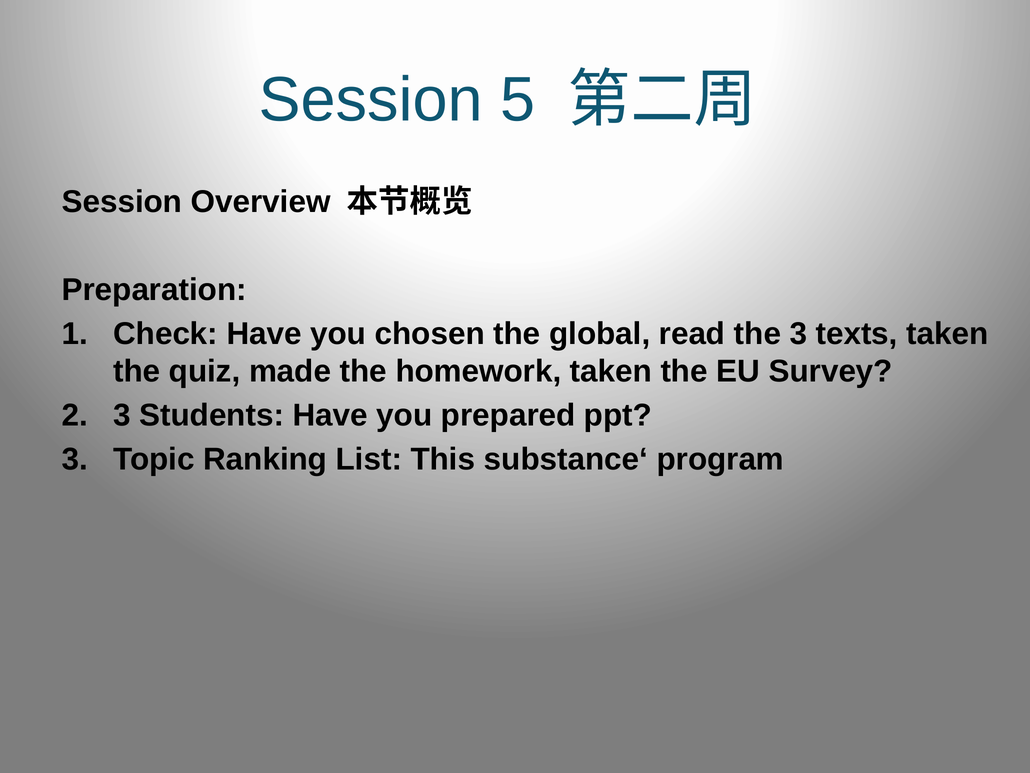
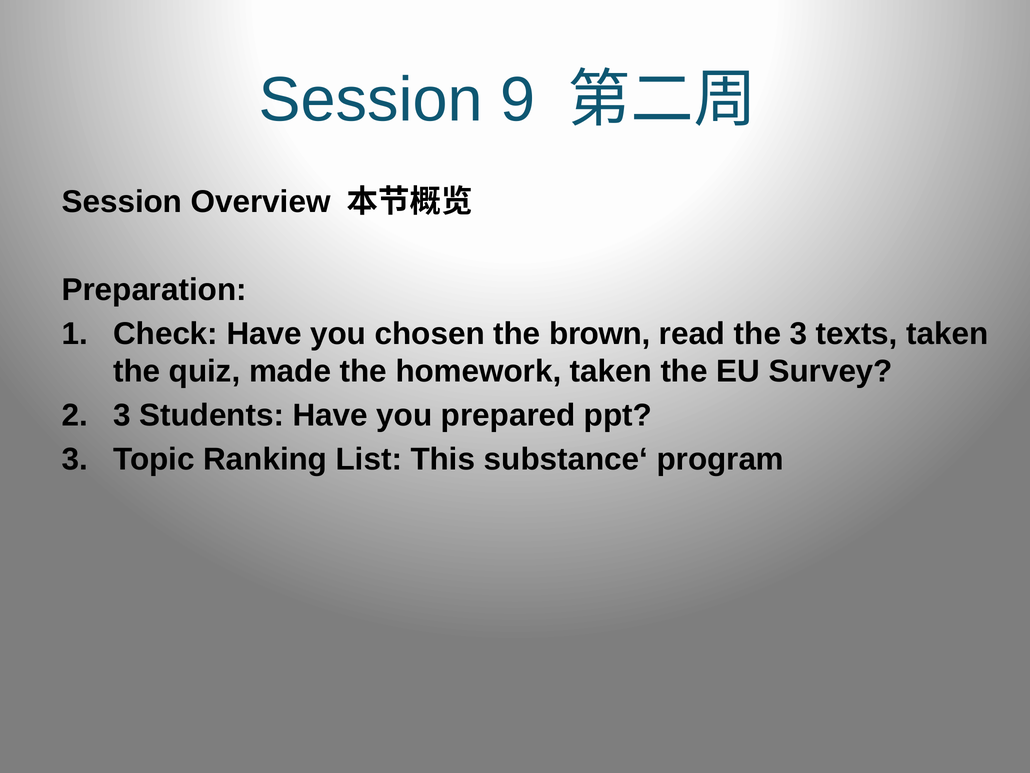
5: 5 -> 9
global: global -> brown
